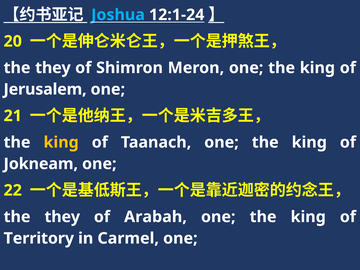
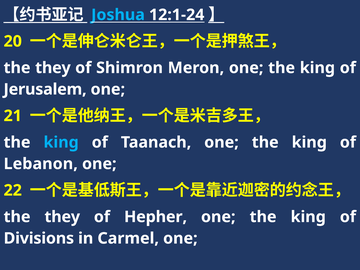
king at (61, 142) colour: yellow -> light blue
Jokneam: Jokneam -> Lebanon
Arabah: Arabah -> Hepher
Territory: Territory -> Divisions
